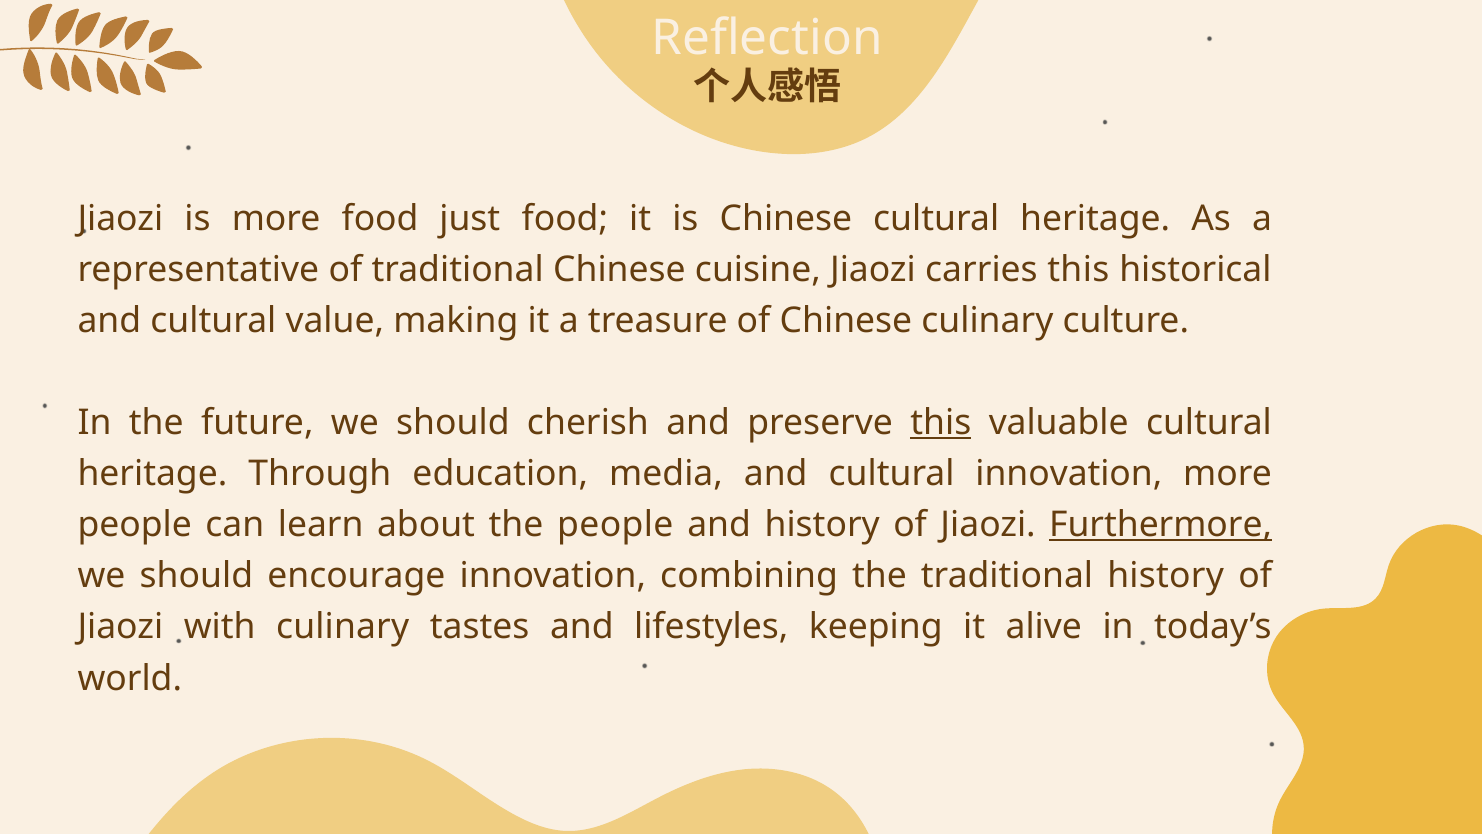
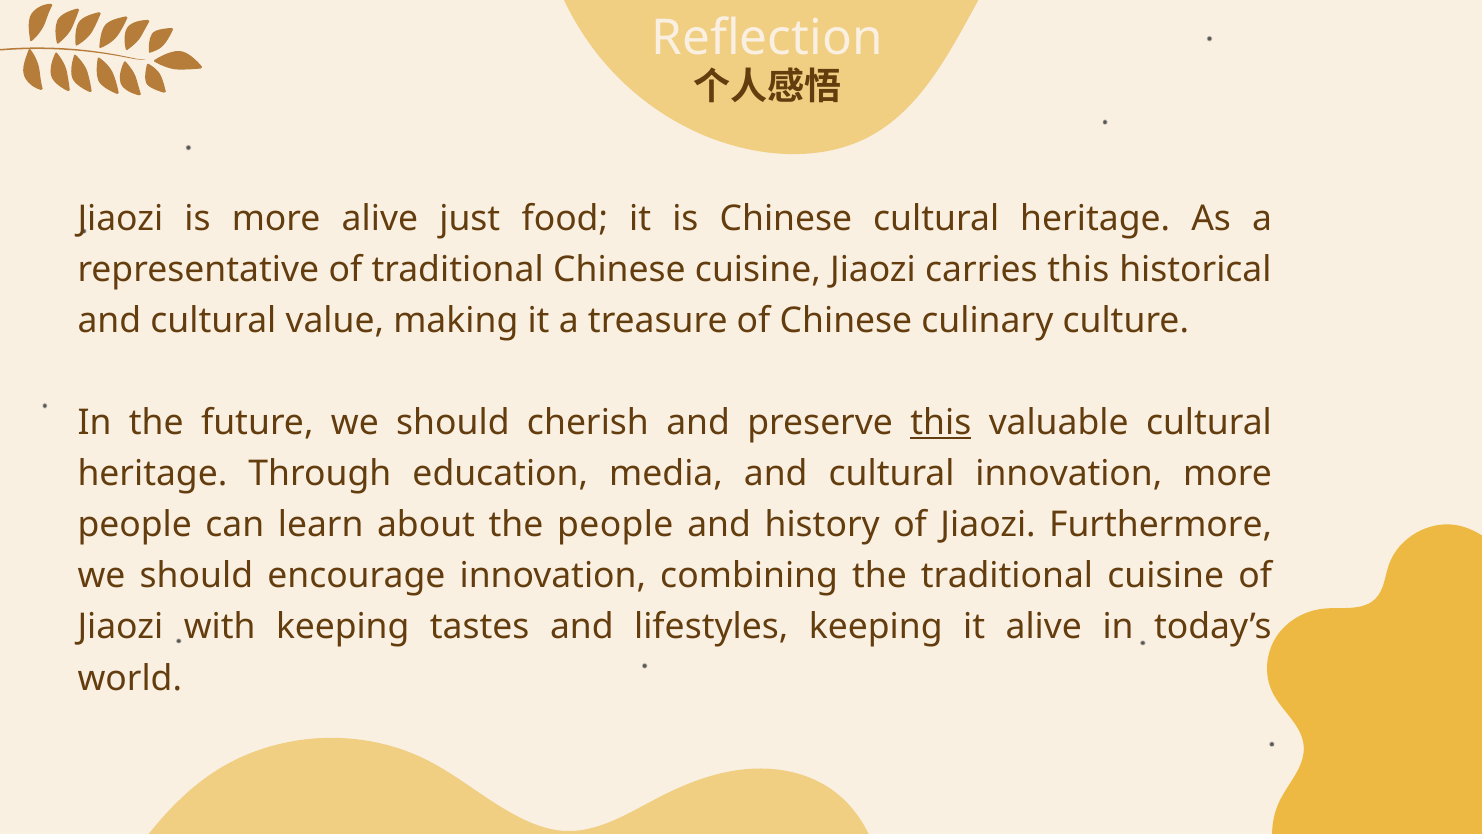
more food: food -> alive
Furthermore underline: present -> none
traditional history: history -> cuisine
with culinary: culinary -> keeping
